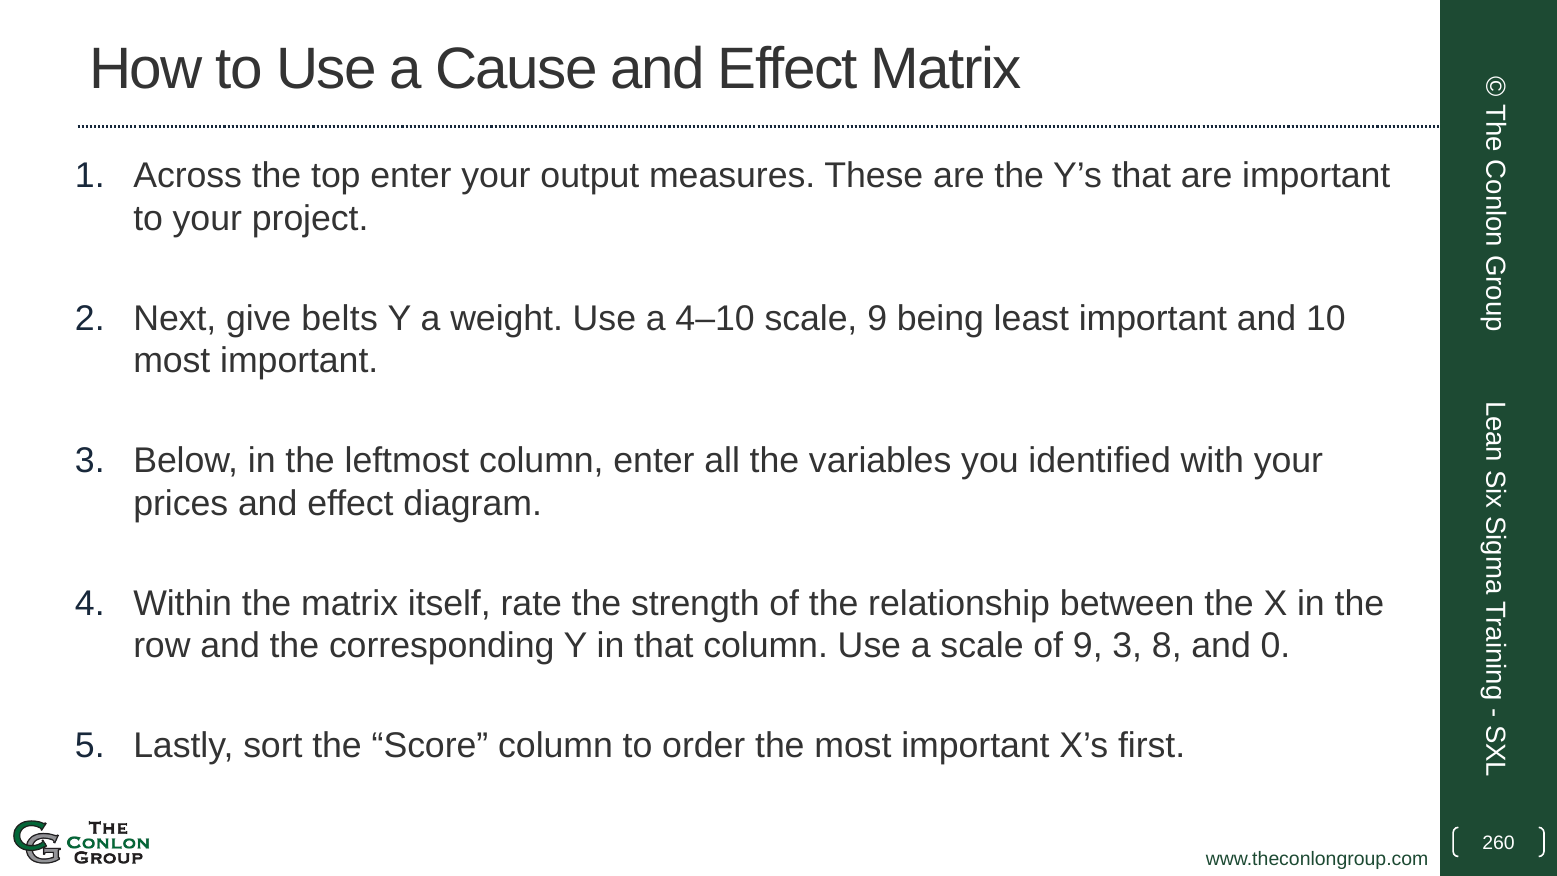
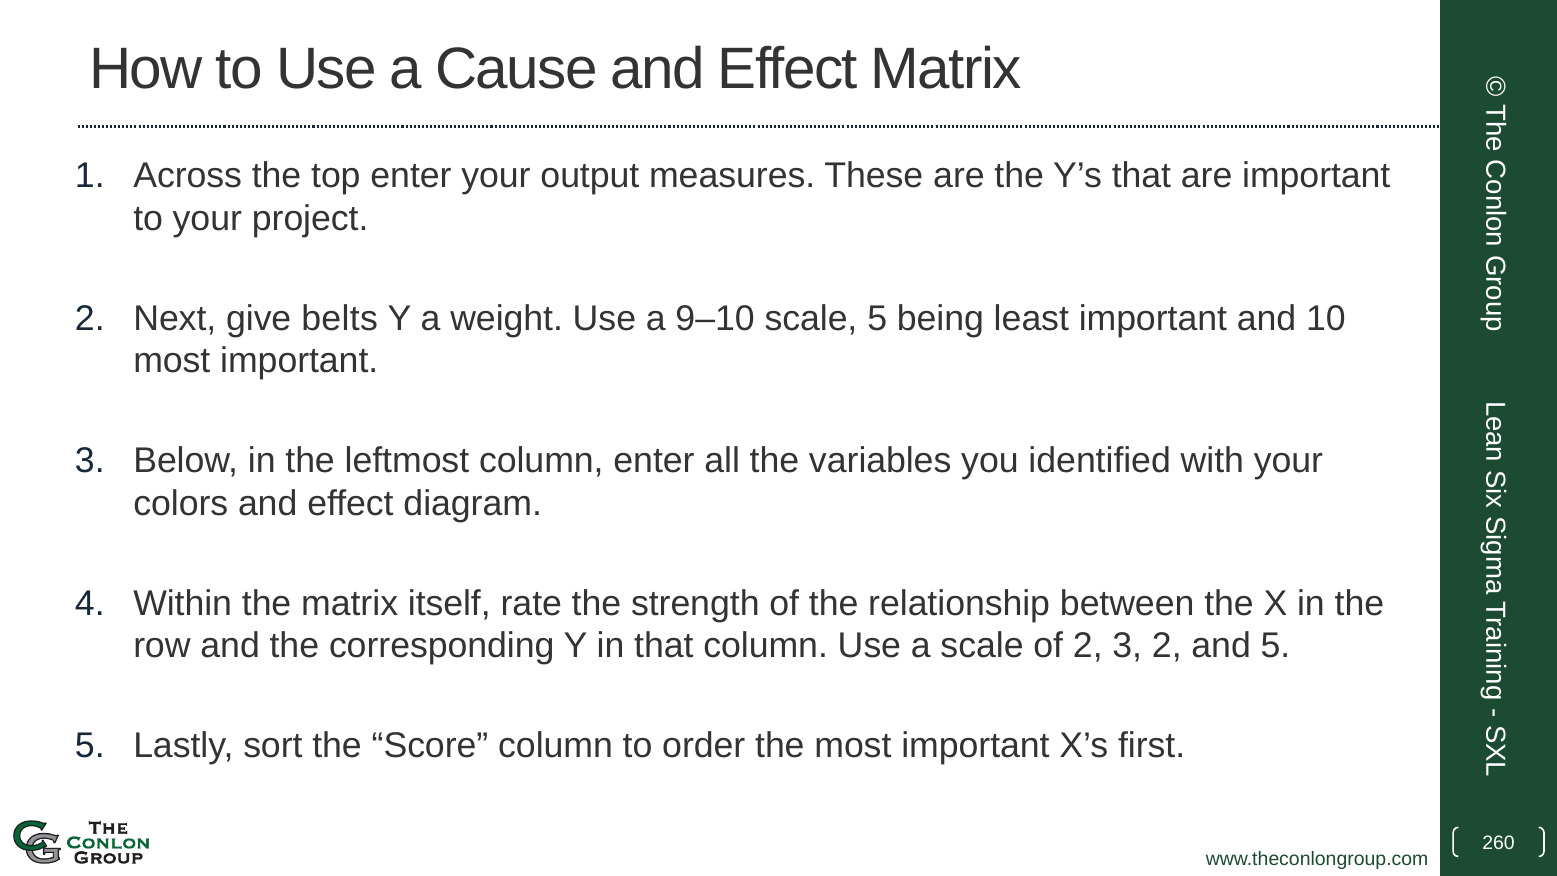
4–10: 4–10 -> 9–10
scale 9: 9 -> 5
prices: prices -> colors
of 9: 9 -> 2
3 8: 8 -> 2
and 0: 0 -> 5
